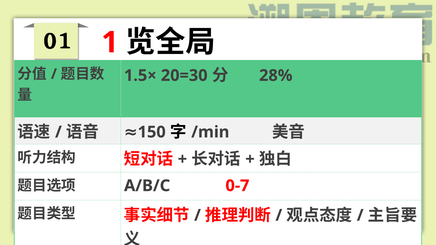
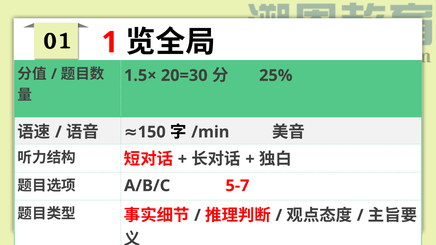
28%: 28% -> 25%
0-7: 0-7 -> 5-7
